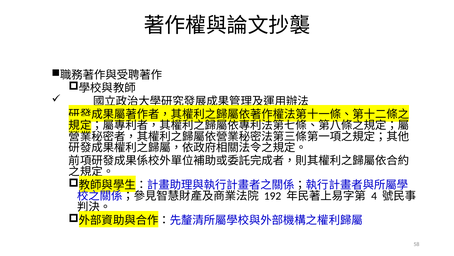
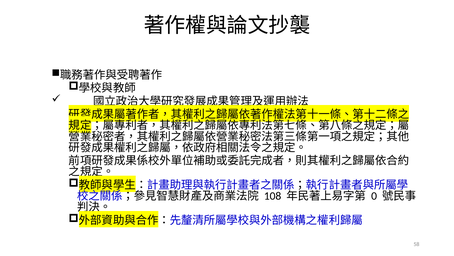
192: 192 -> 108
4: 4 -> 0
